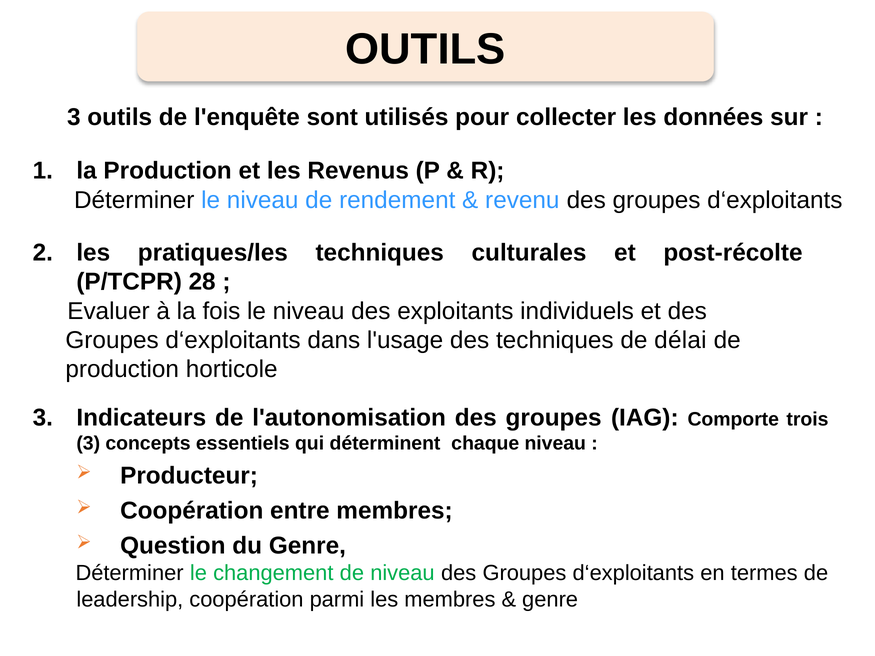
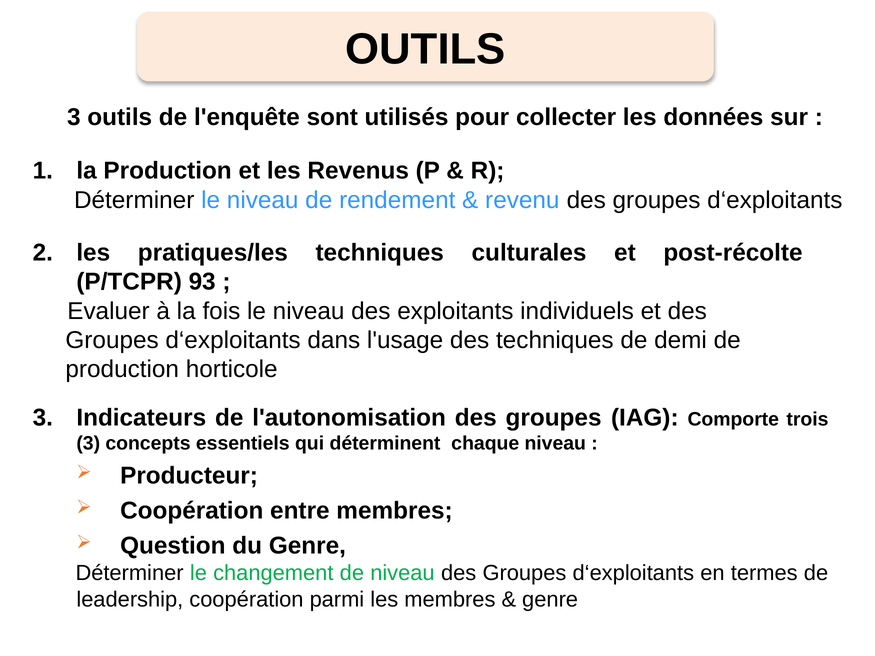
28: 28 -> 93
délai: délai -> demi
